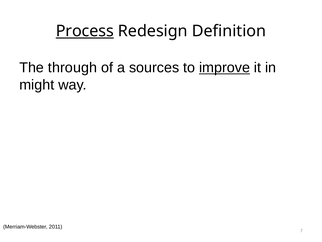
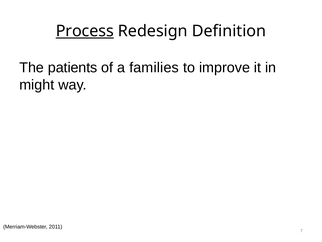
through: through -> patients
sources: sources -> families
improve underline: present -> none
